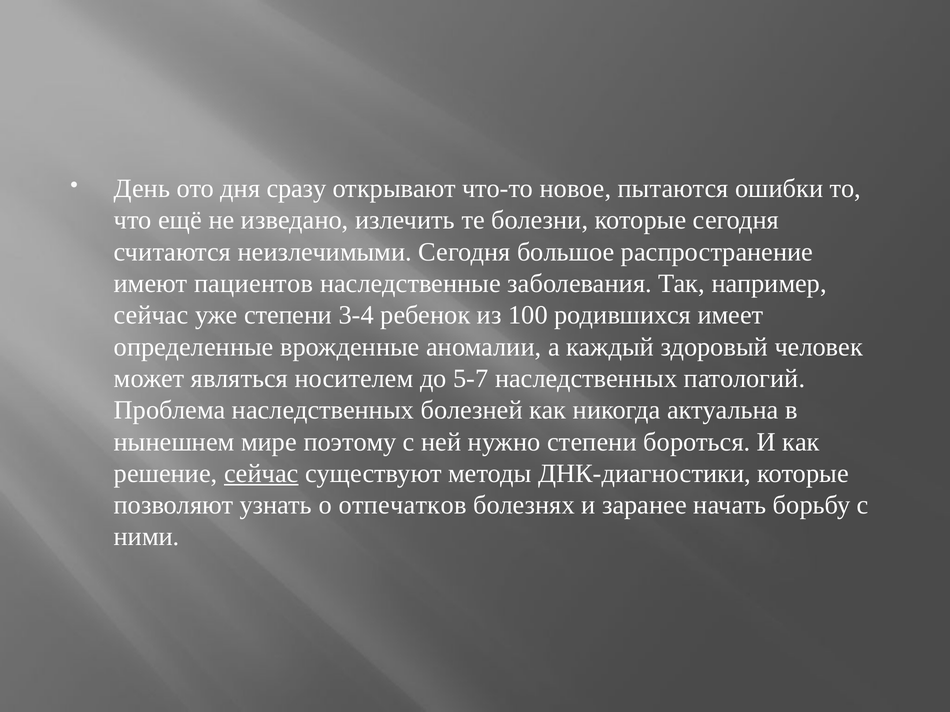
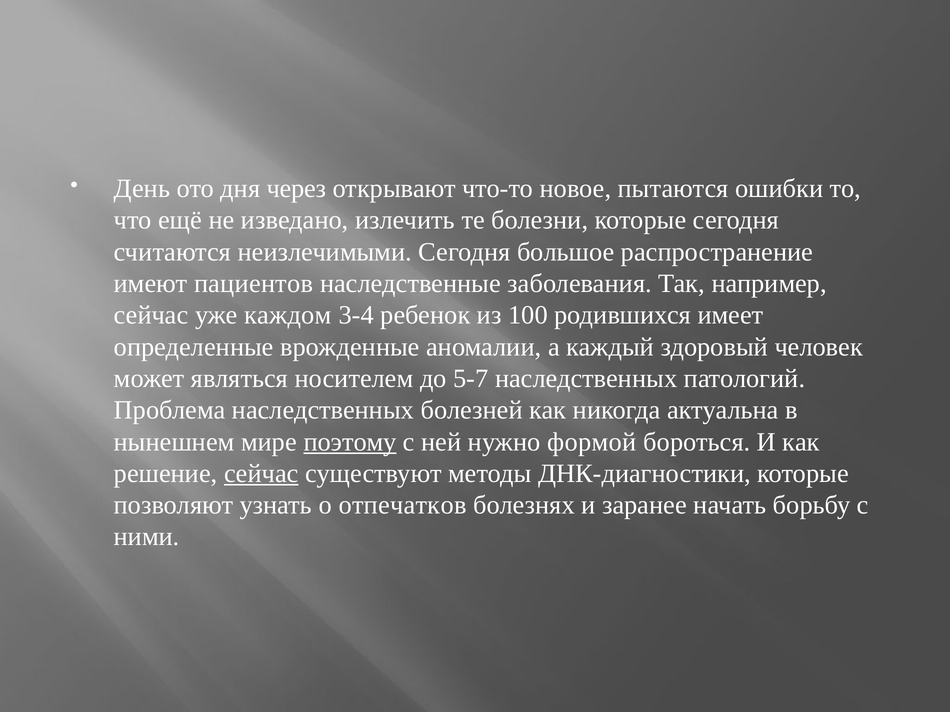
сразу: сразу -> через
уже степени: степени -> каждом
поэтому underline: none -> present
нужно степени: степени -> формой
